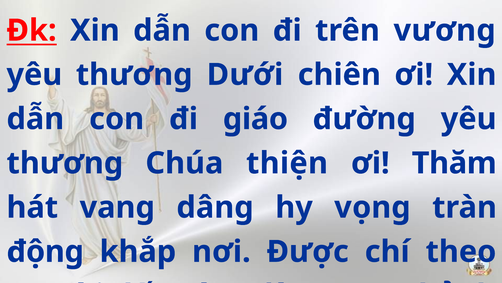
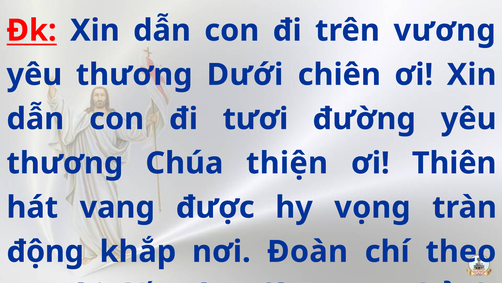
giáo: giáo -> tươi
Thăm: Thăm -> Thiên
dâng: dâng -> được
Được: Được -> Đoàn
